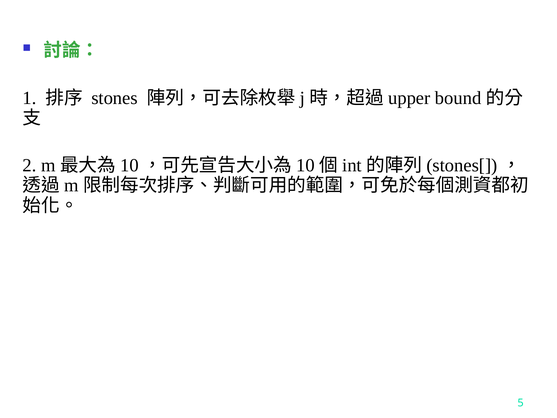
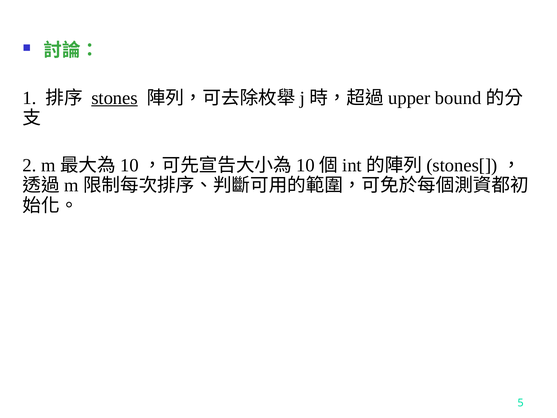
stones underline: none -> present
